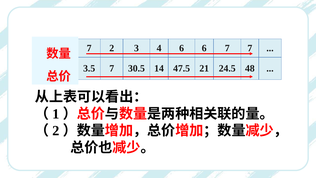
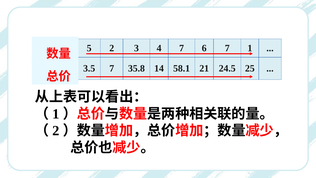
7 at (89, 48): 7 -> 5
4 6: 6 -> 7
7 7: 7 -> 1
30.5: 30.5 -> 35.8
47.5: 47.5 -> 58.1
48: 48 -> 25
